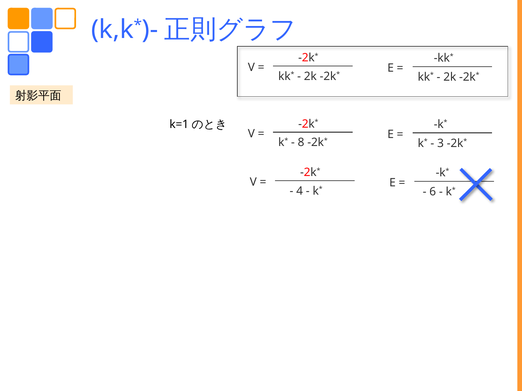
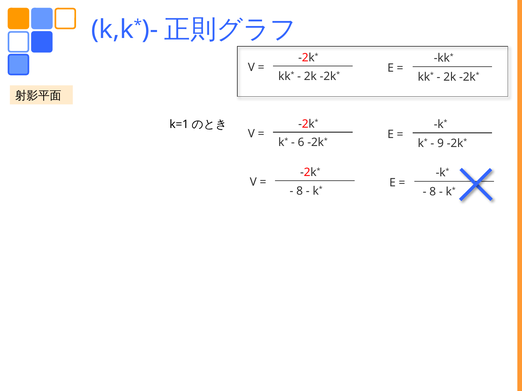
8: 8 -> 6
3: 3 -> 9
4 at (300, 191): 4 -> 8
6 at (433, 192): 6 -> 8
